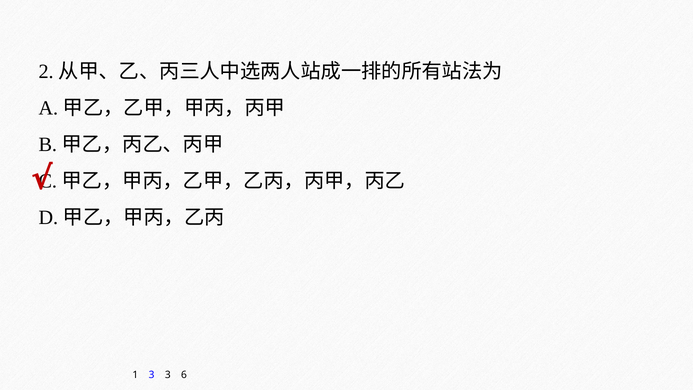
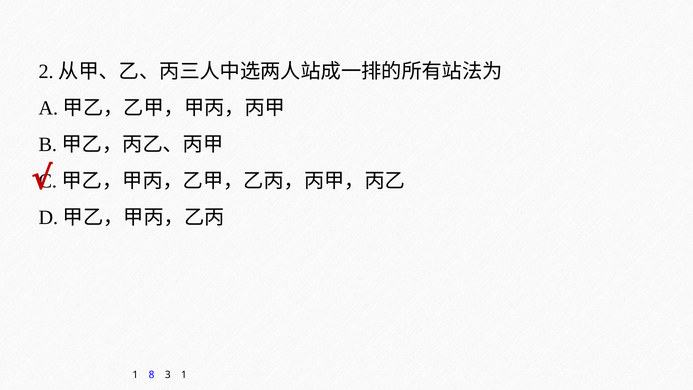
1 3: 3 -> 8
3 6: 6 -> 1
